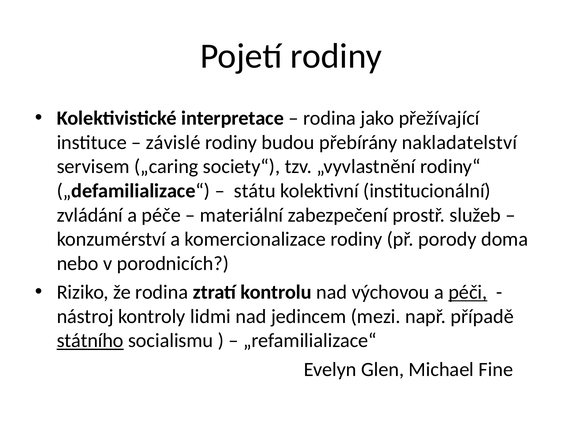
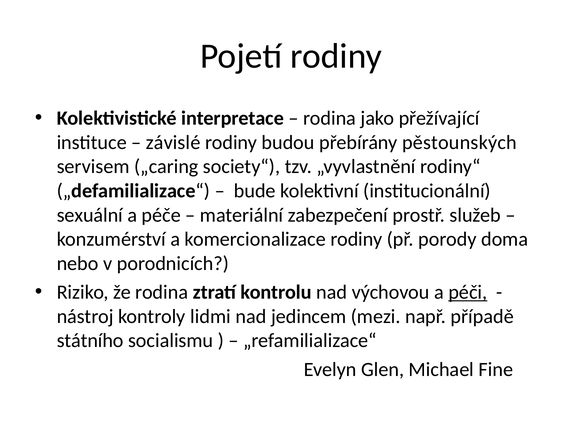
nakladatelství: nakladatelství -> pěstounských
státu: státu -> bude
zvládání: zvládání -> sexuální
státního underline: present -> none
